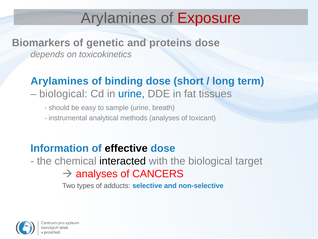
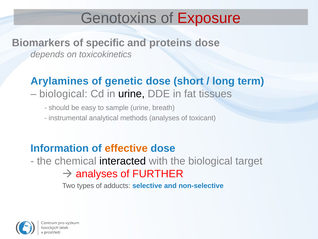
Arylamines at (119, 18): Arylamines -> Genotoxins
genetic: genetic -> specific
binding: binding -> genetic
urine at (131, 94) colour: blue -> black
effective colour: black -> orange
CANCERS: CANCERS -> FURTHER
